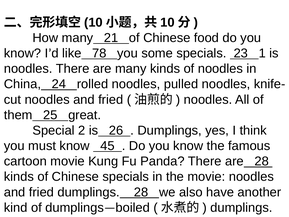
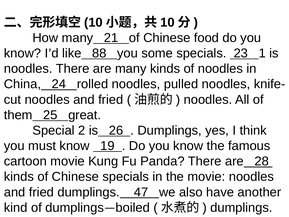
78: 78 -> 88
45: 45 -> 19
dumplings 28: 28 -> 47
